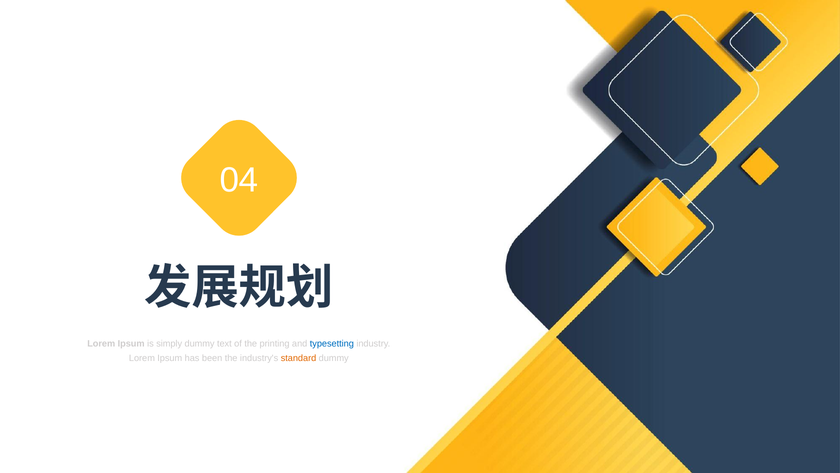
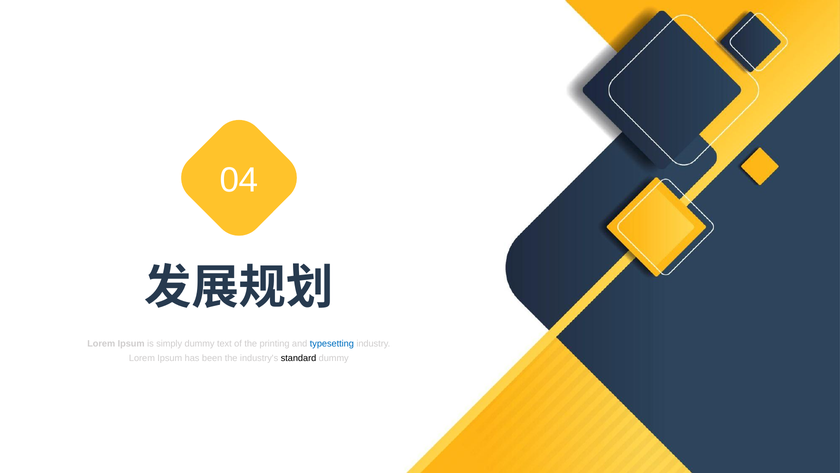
standard colour: orange -> black
